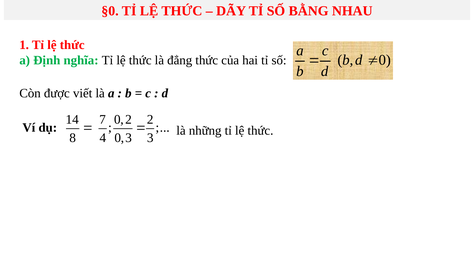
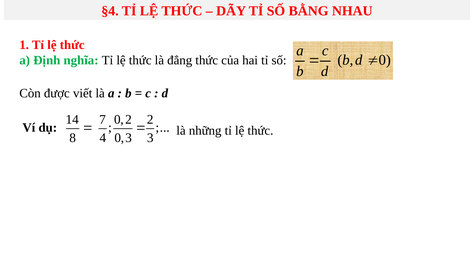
§0: §0 -> §4
